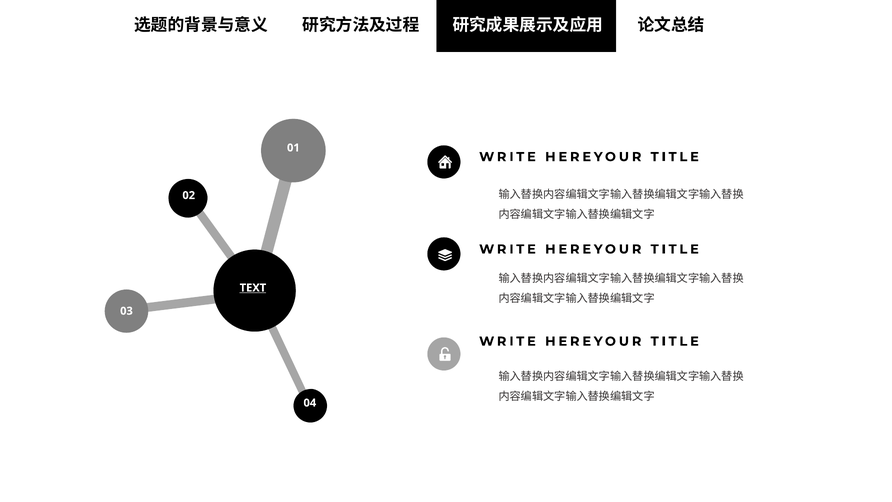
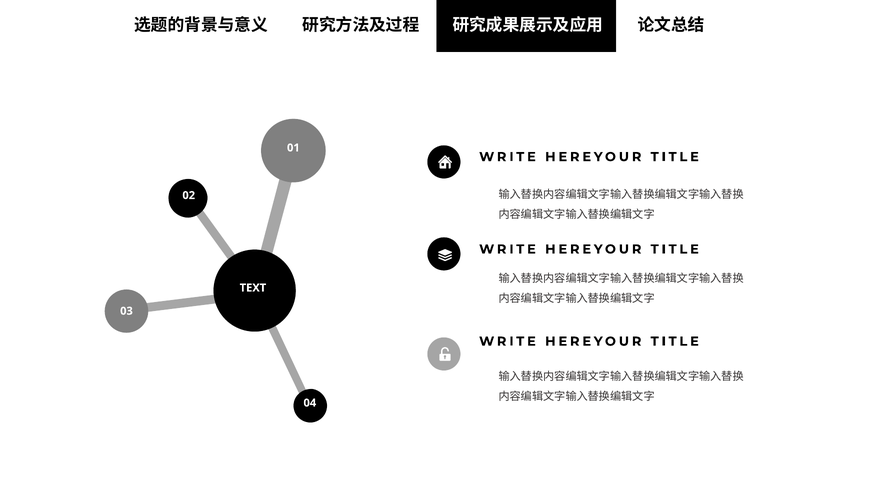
TEXT underline: present -> none
